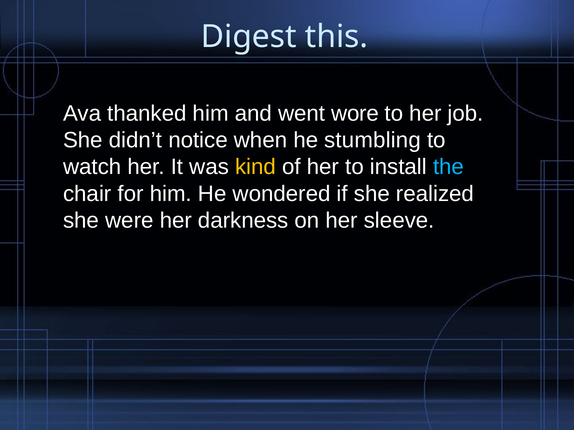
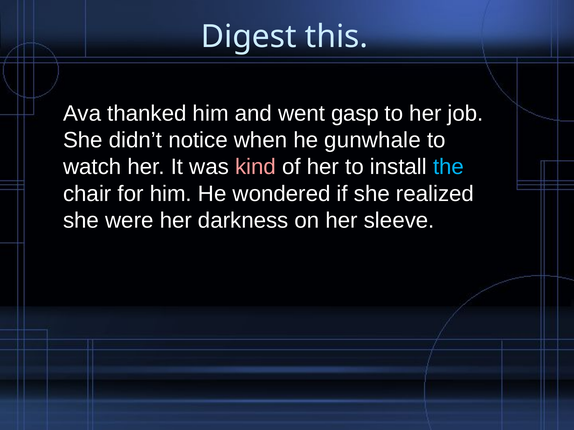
wore: wore -> gasp
stumbling: stumbling -> gunwhale
kind colour: yellow -> pink
